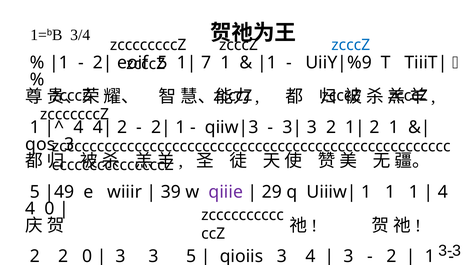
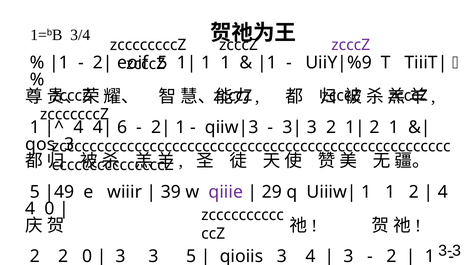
zcccZ at (351, 45) colour: blue -> purple
7 at (206, 62): 7 -> 1
2 at (122, 127): 2 -> 6
1 1 1: 1 -> 2
